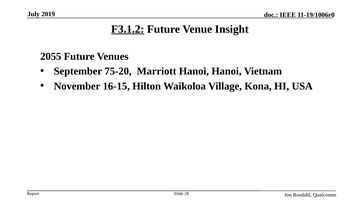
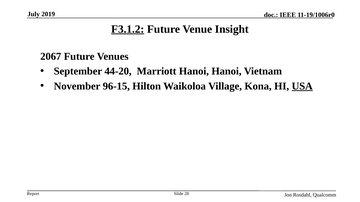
2055: 2055 -> 2067
75-20: 75-20 -> 44-20
16-15: 16-15 -> 96-15
USA underline: none -> present
